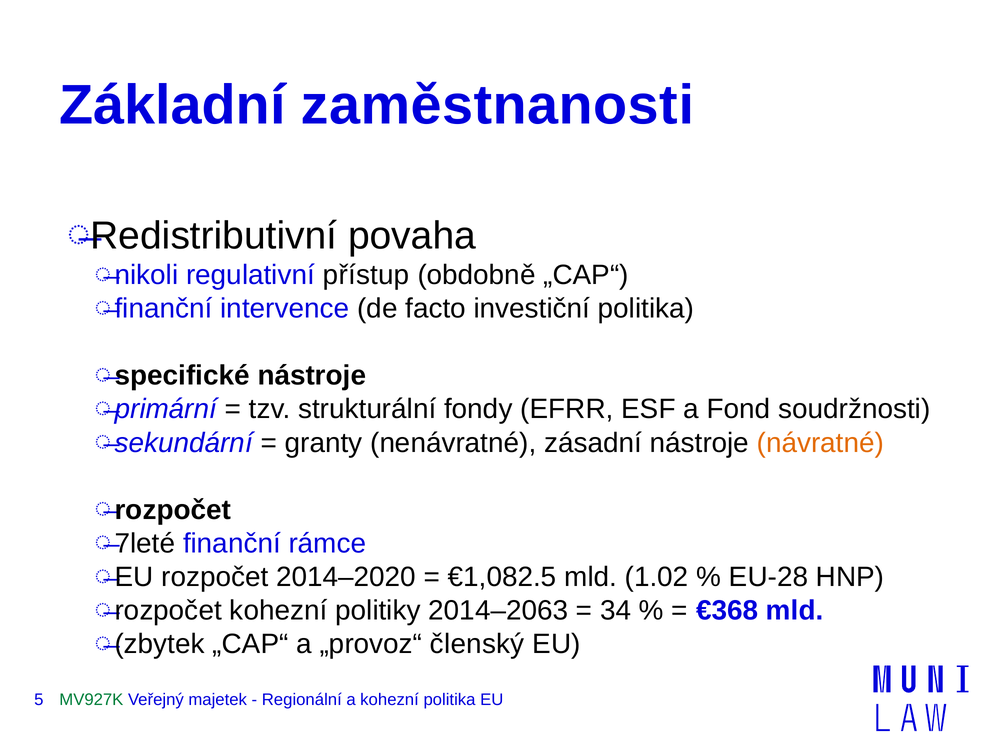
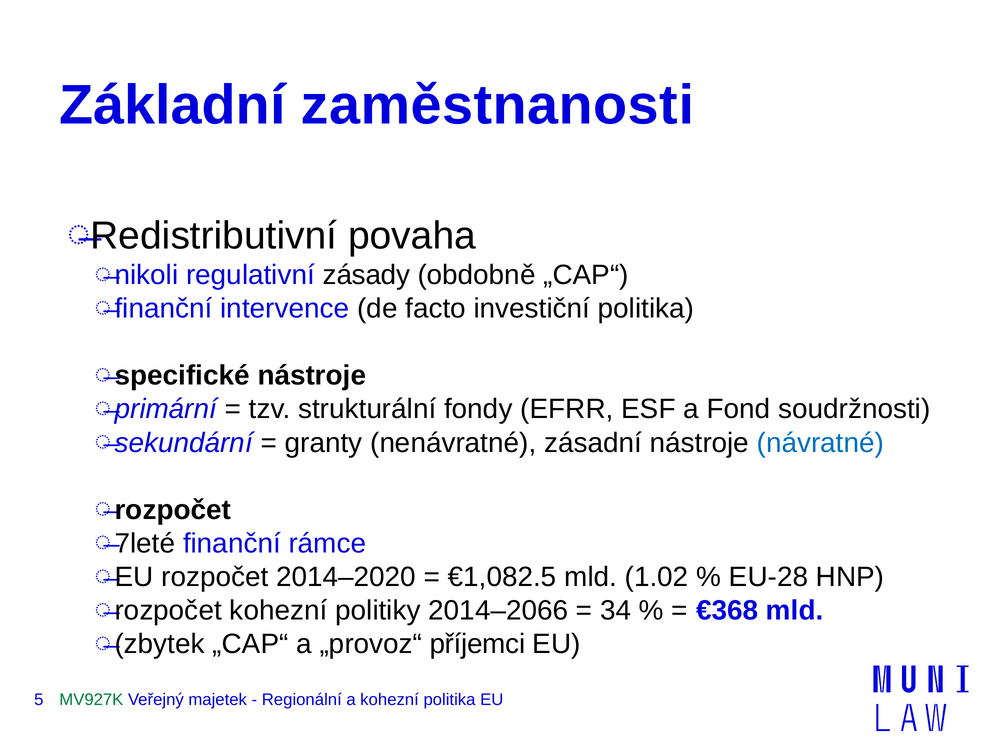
přístup: přístup -> zásady
návratné colour: orange -> blue
2014–2063: 2014–2063 -> 2014–2066
členský: členský -> příjemci
